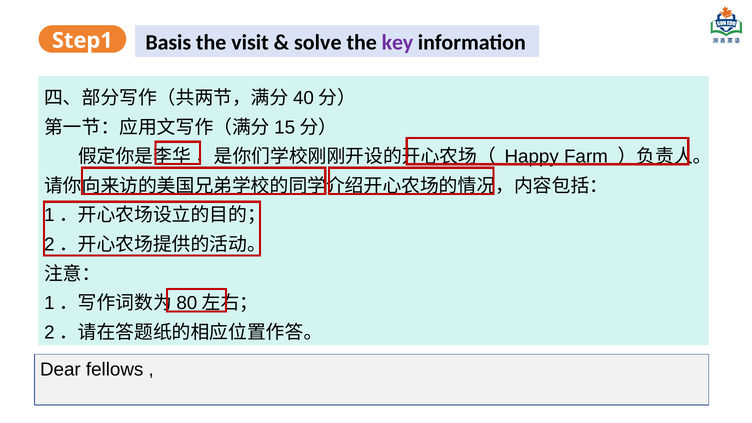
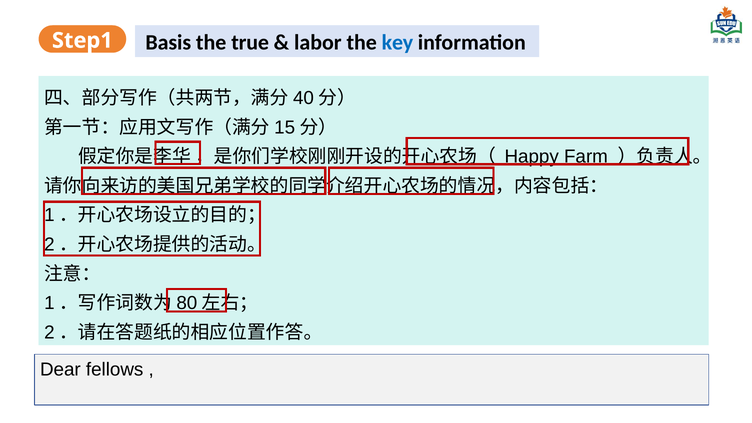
visit: visit -> true
solve: solve -> labor
key colour: purple -> blue
